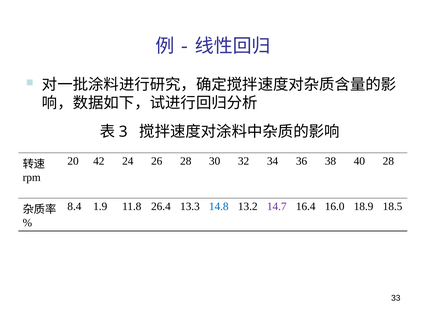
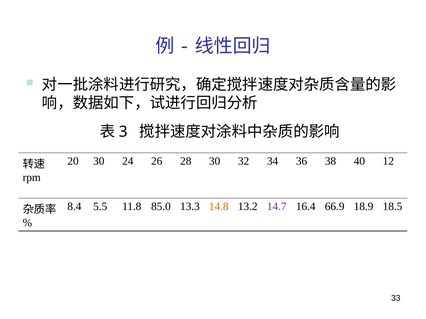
20 42: 42 -> 30
40 28: 28 -> 12
1.9: 1.9 -> 5.5
26.4: 26.4 -> 85.0
14.8 colour: blue -> orange
16.0: 16.0 -> 66.9
